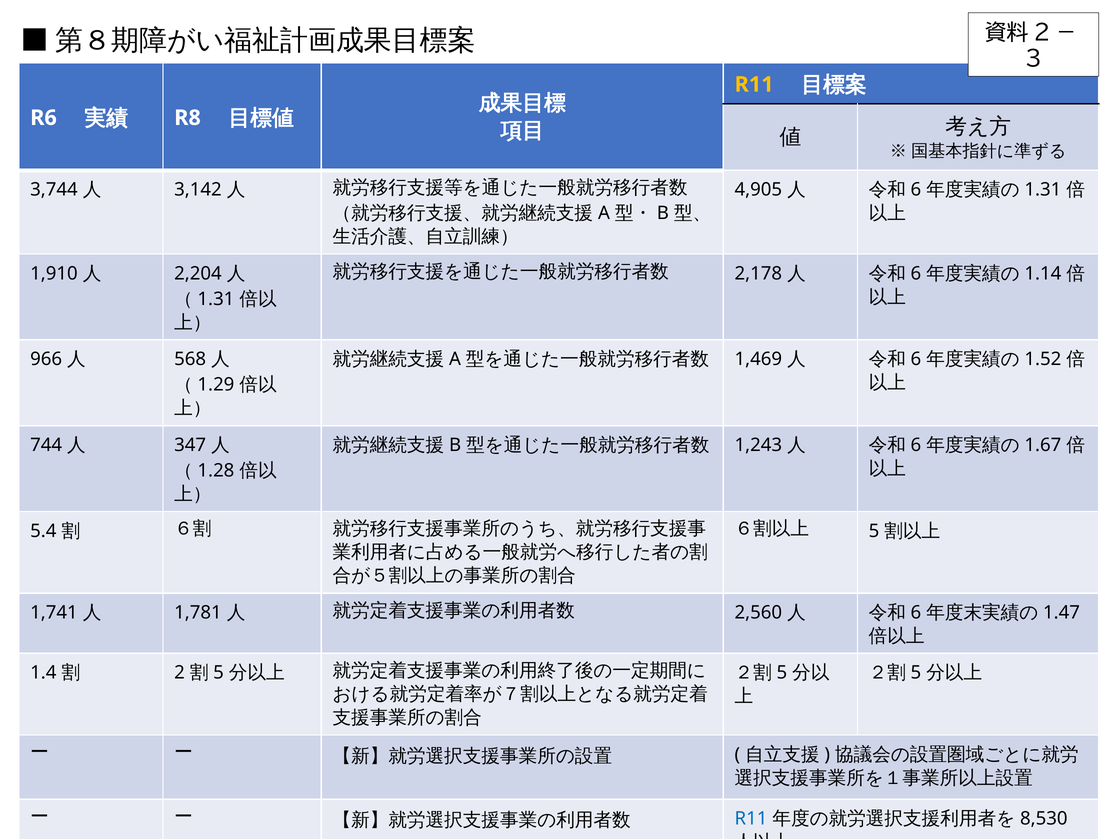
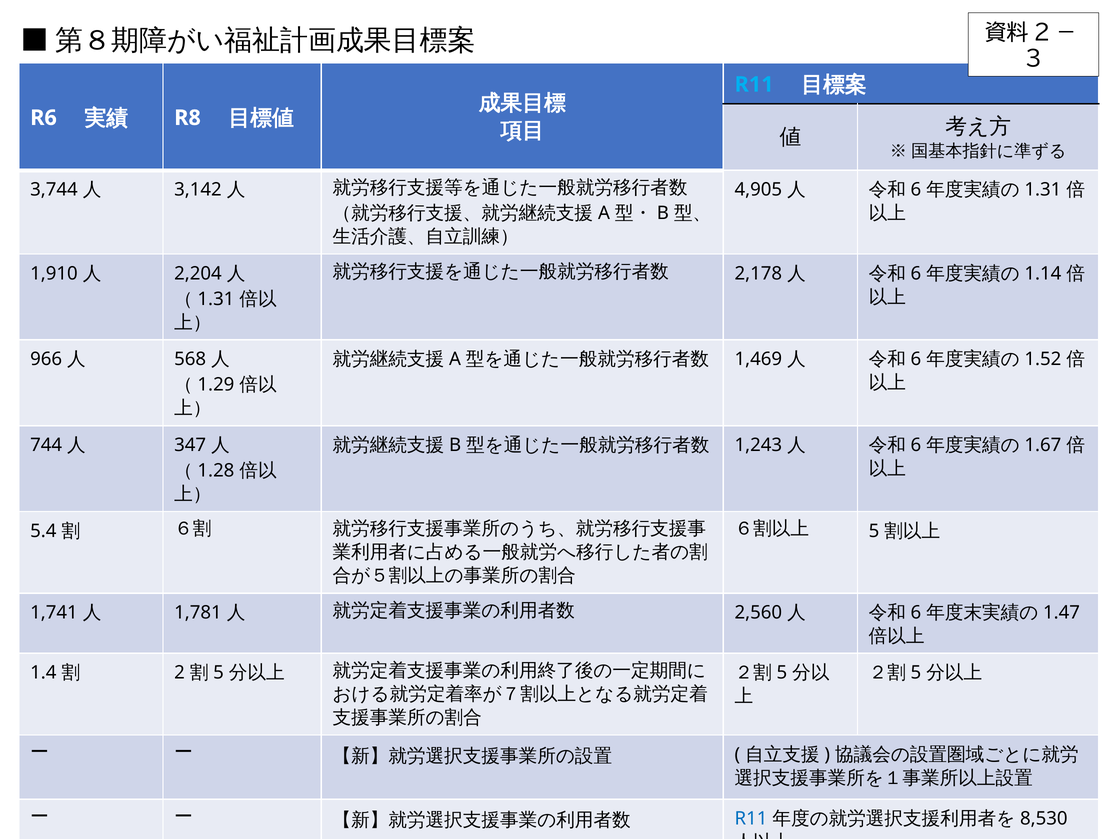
R11 at (754, 85) colour: yellow -> light blue
